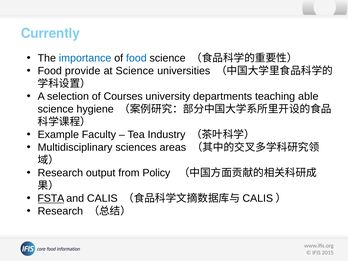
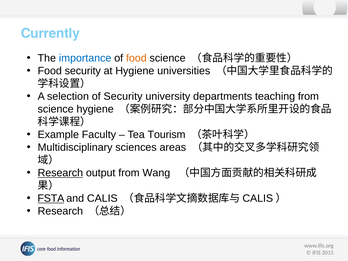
food at (136, 58) colour: blue -> orange
Food provide: provide -> security
at Science: Science -> Hygiene
of Courses: Courses -> Security
teaching able: able -> from
Industry: Industry -> Tourism
Research at (60, 173) underline: none -> present
Policy: Policy -> Wang
